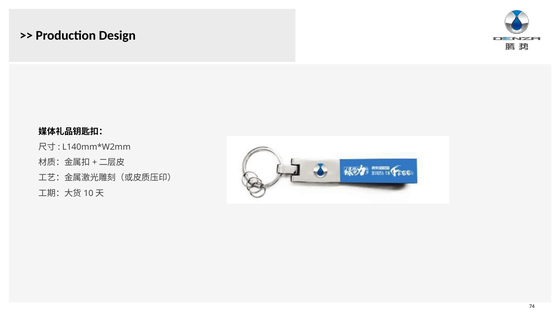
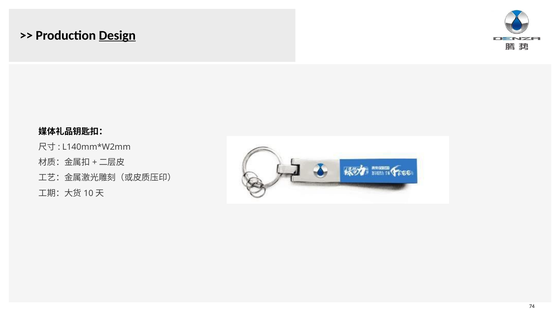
Design underline: none -> present
